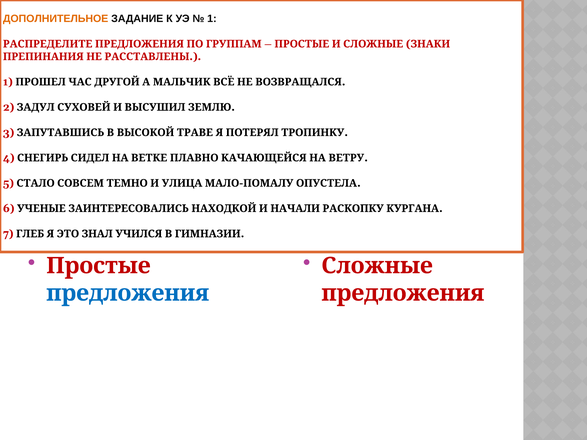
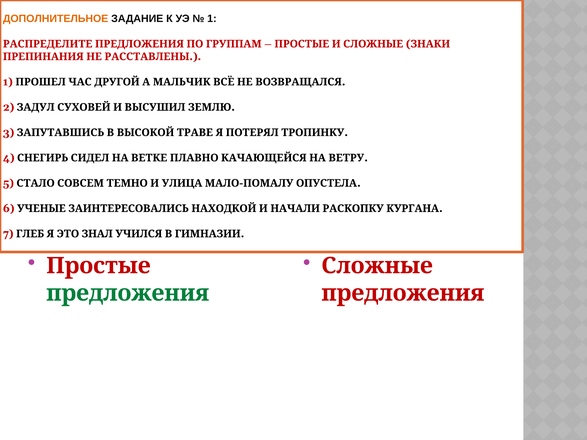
предложения at (128, 293) colour: blue -> green
